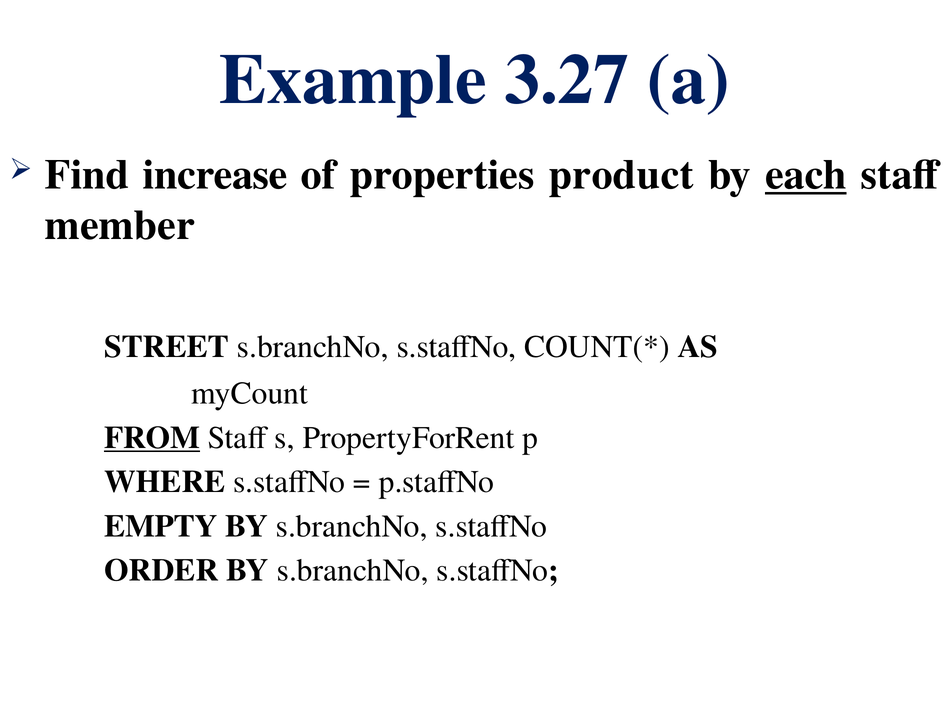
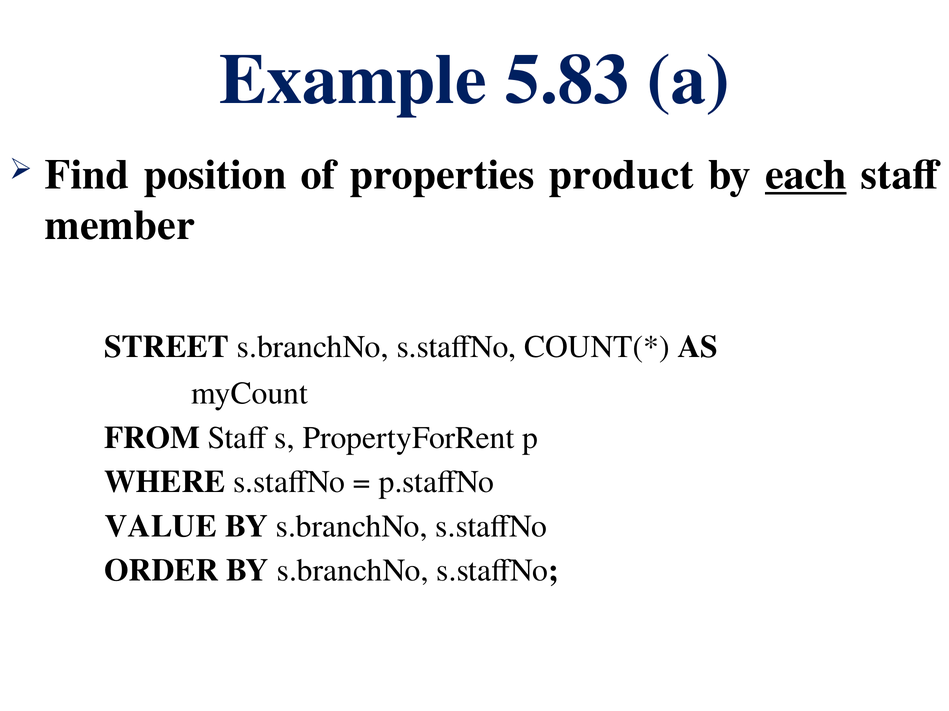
3.27: 3.27 -> 5.83
increase: increase -> position
FROM underline: present -> none
EMPTY: EMPTY -> VALUE
